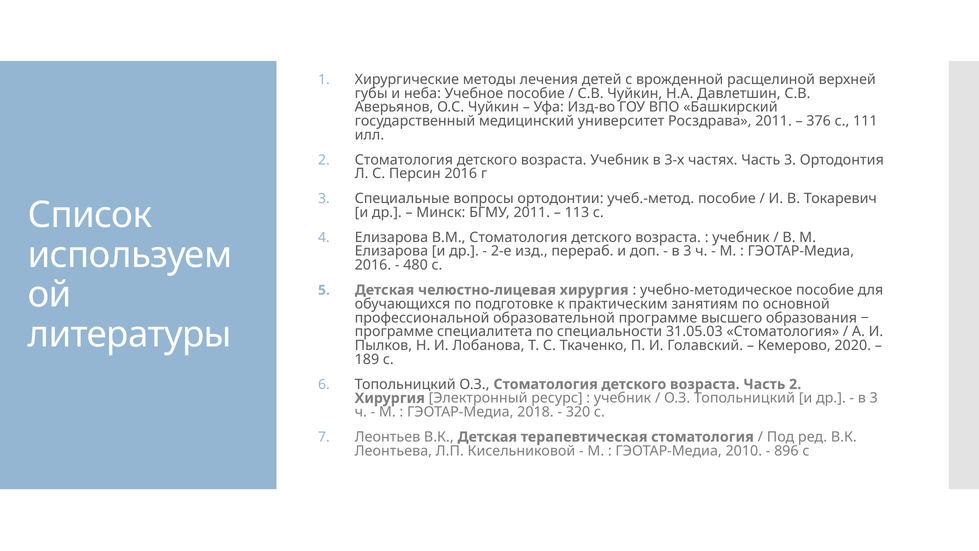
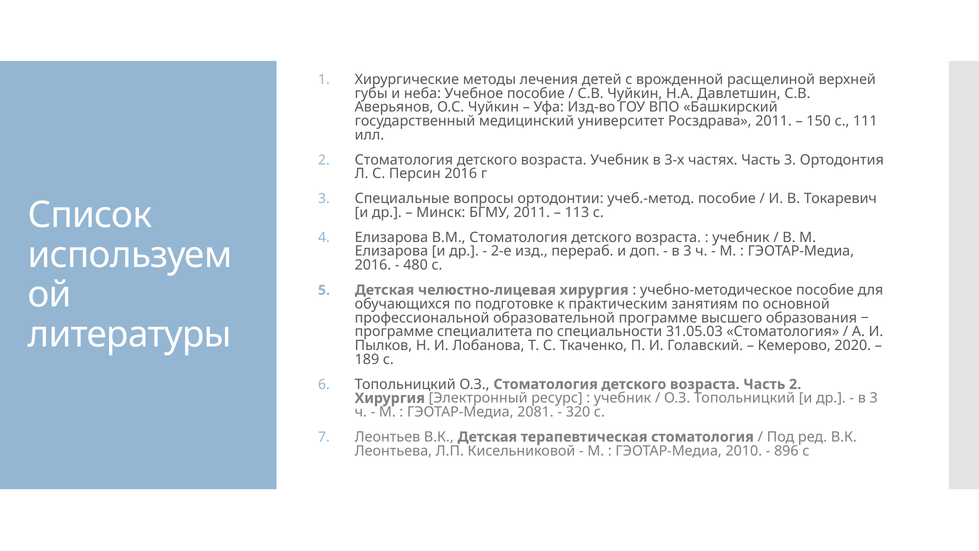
376: 376 -> 150
2018: 2018 -> 2081
